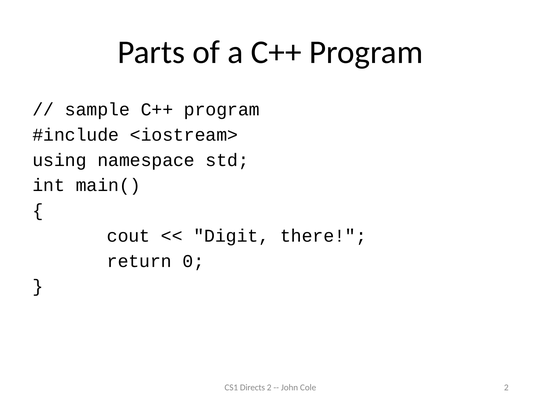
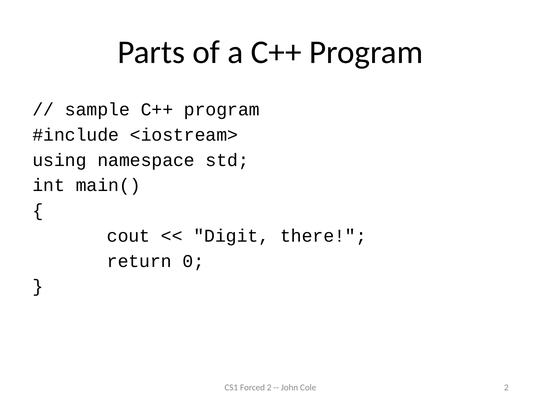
Directs: Directs -> Forced
